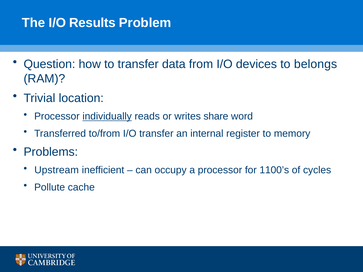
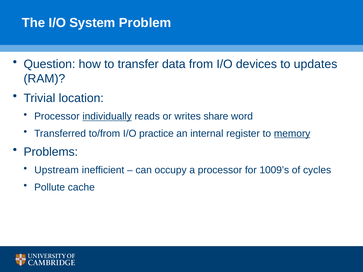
Results: Results -> System
belongs: belongs -> updates
I/O transfer: transfer -> practice
memory underline: none -> present
1100’s: 1100’s -> 1009’s
